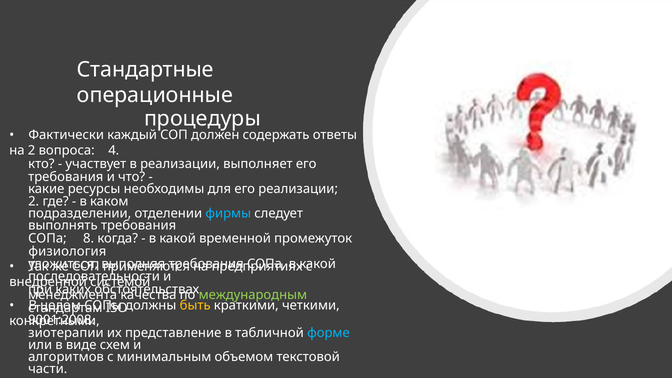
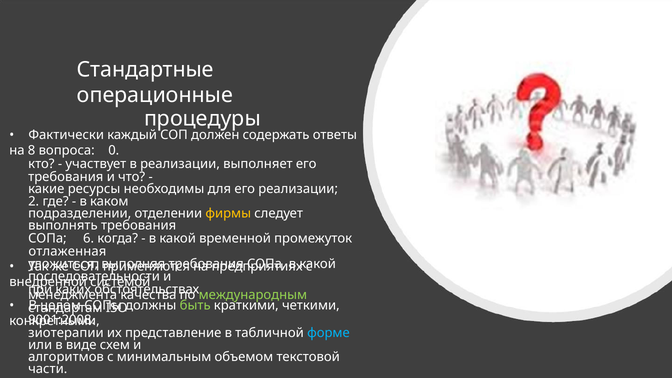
на 2: 2 -> 8
4: 4 -> 0
фирмы colour: light blue -> yellow
8: 8 -> 6
физиология: физиология -> отлаженная
быть colour: yellow -> light green
